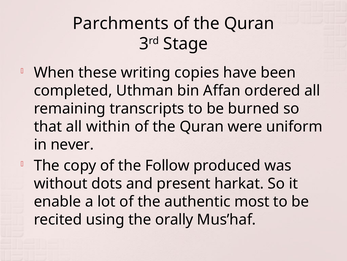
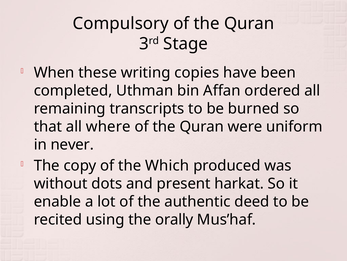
Parchments: Parchments -> Compulsory
within: within -> where
Follow: Follow -> Which
most: most -> deed
